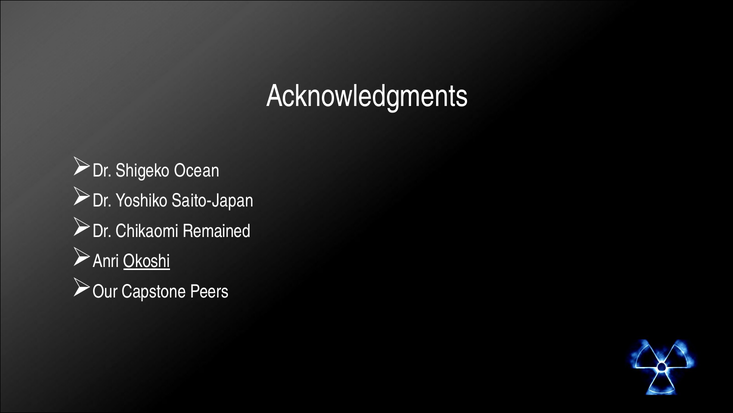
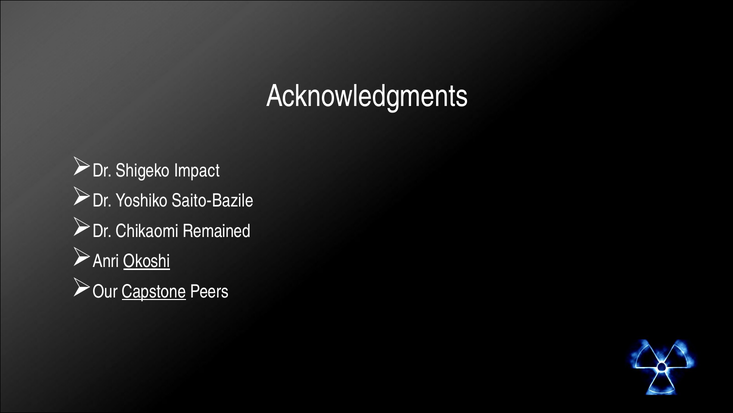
Ocean: Ocean -> Impact
Saito-Japan: Saito-Japan -> Saito-Bazile
Capstone underline: none -> present
